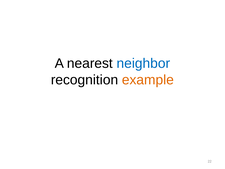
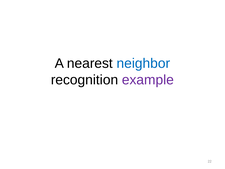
example colour: orange -> purple
